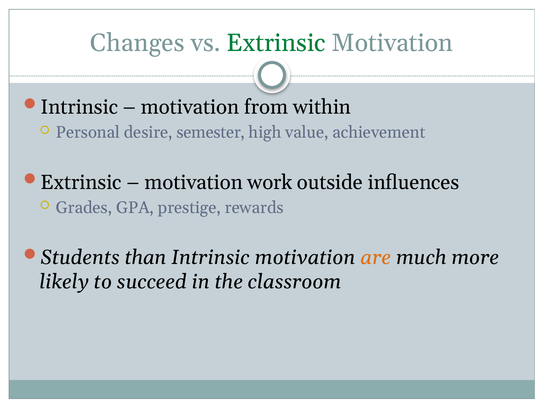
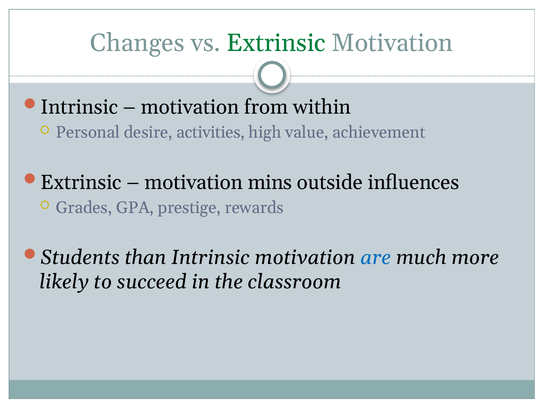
semester: semester -> activities
work: work -> mins
are colour: orange -> blue
